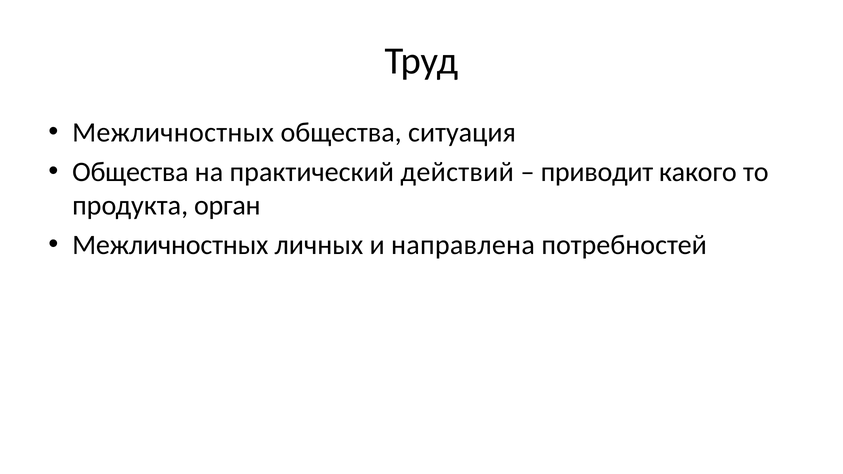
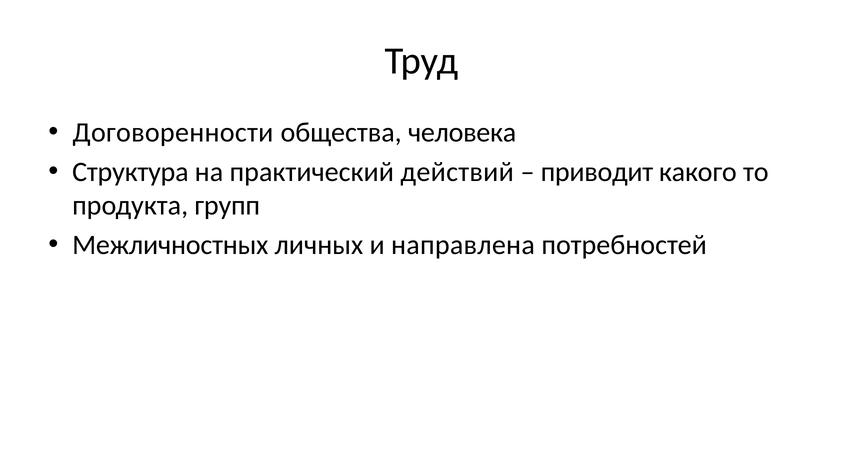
Межличностных at (173, 133): Межличностных -> Договоренности
ситуация: ситуация -> человека
Общества at (130, 172): Общества -> Структура
орган: орган -> групп
